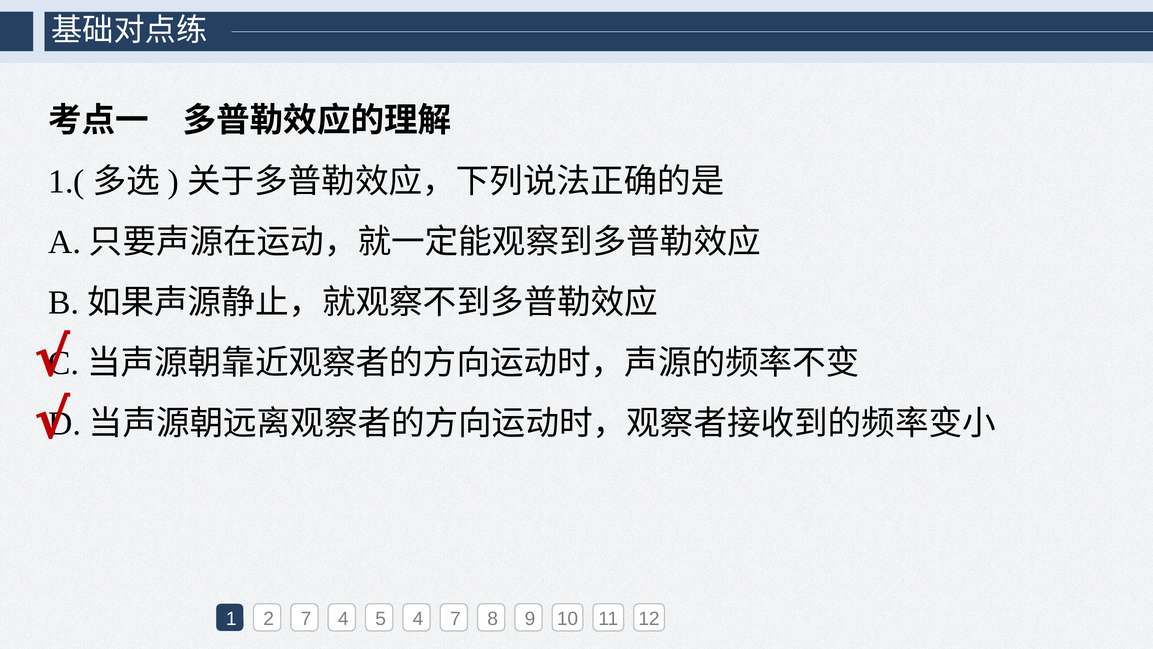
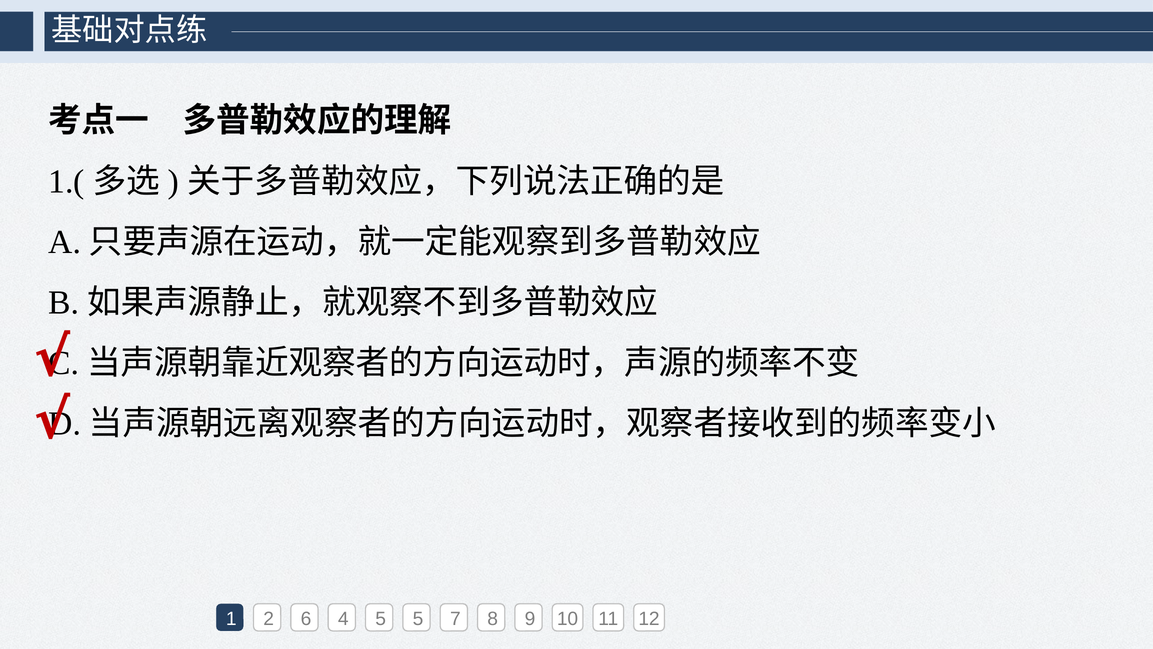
2 7: 7 -> 6
5 4: 4 -> 5
